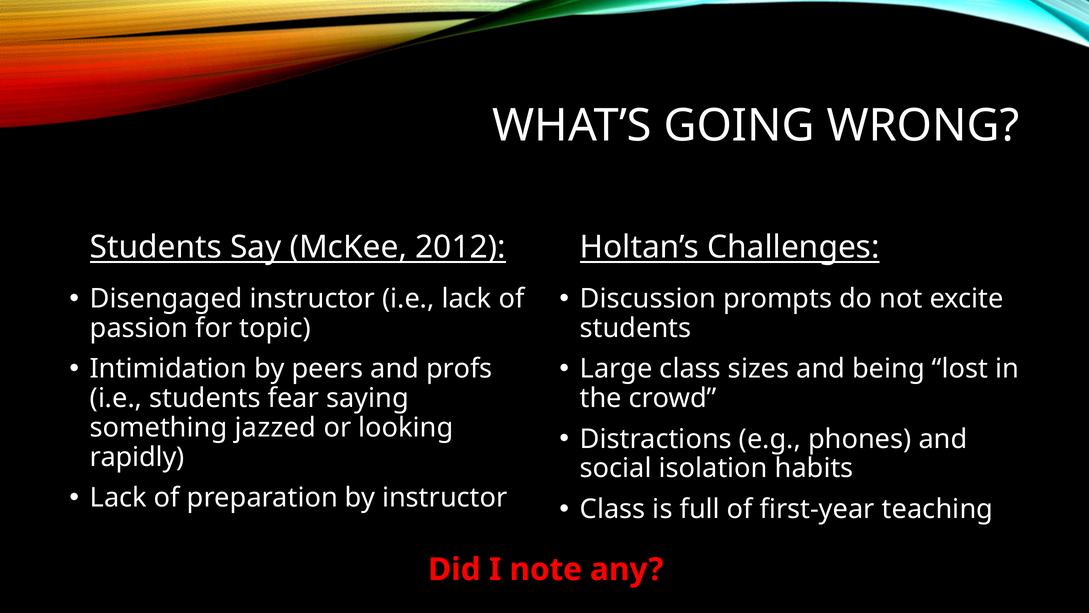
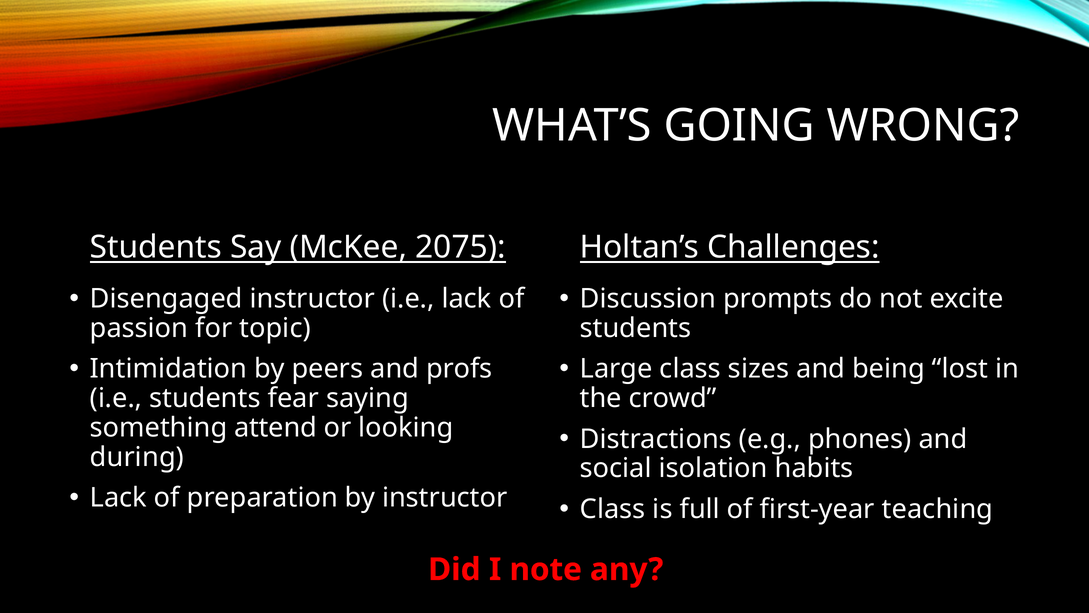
2012: 2012 -> 2075
jazzed: jazzed -> attend
rapidly: rapidly -> during
